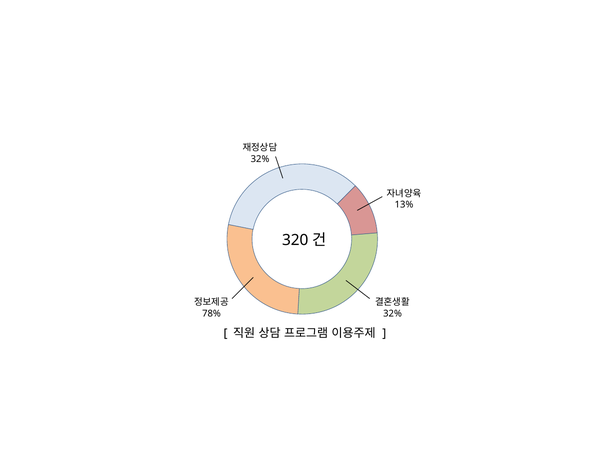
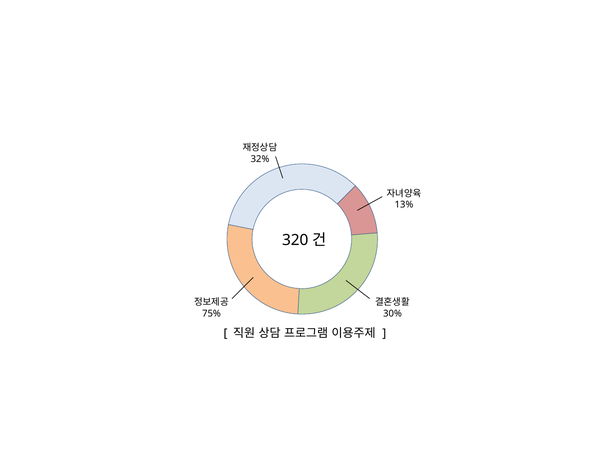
78%: 78% -> 75%
32% at (393, 314): 32% -> 30%
